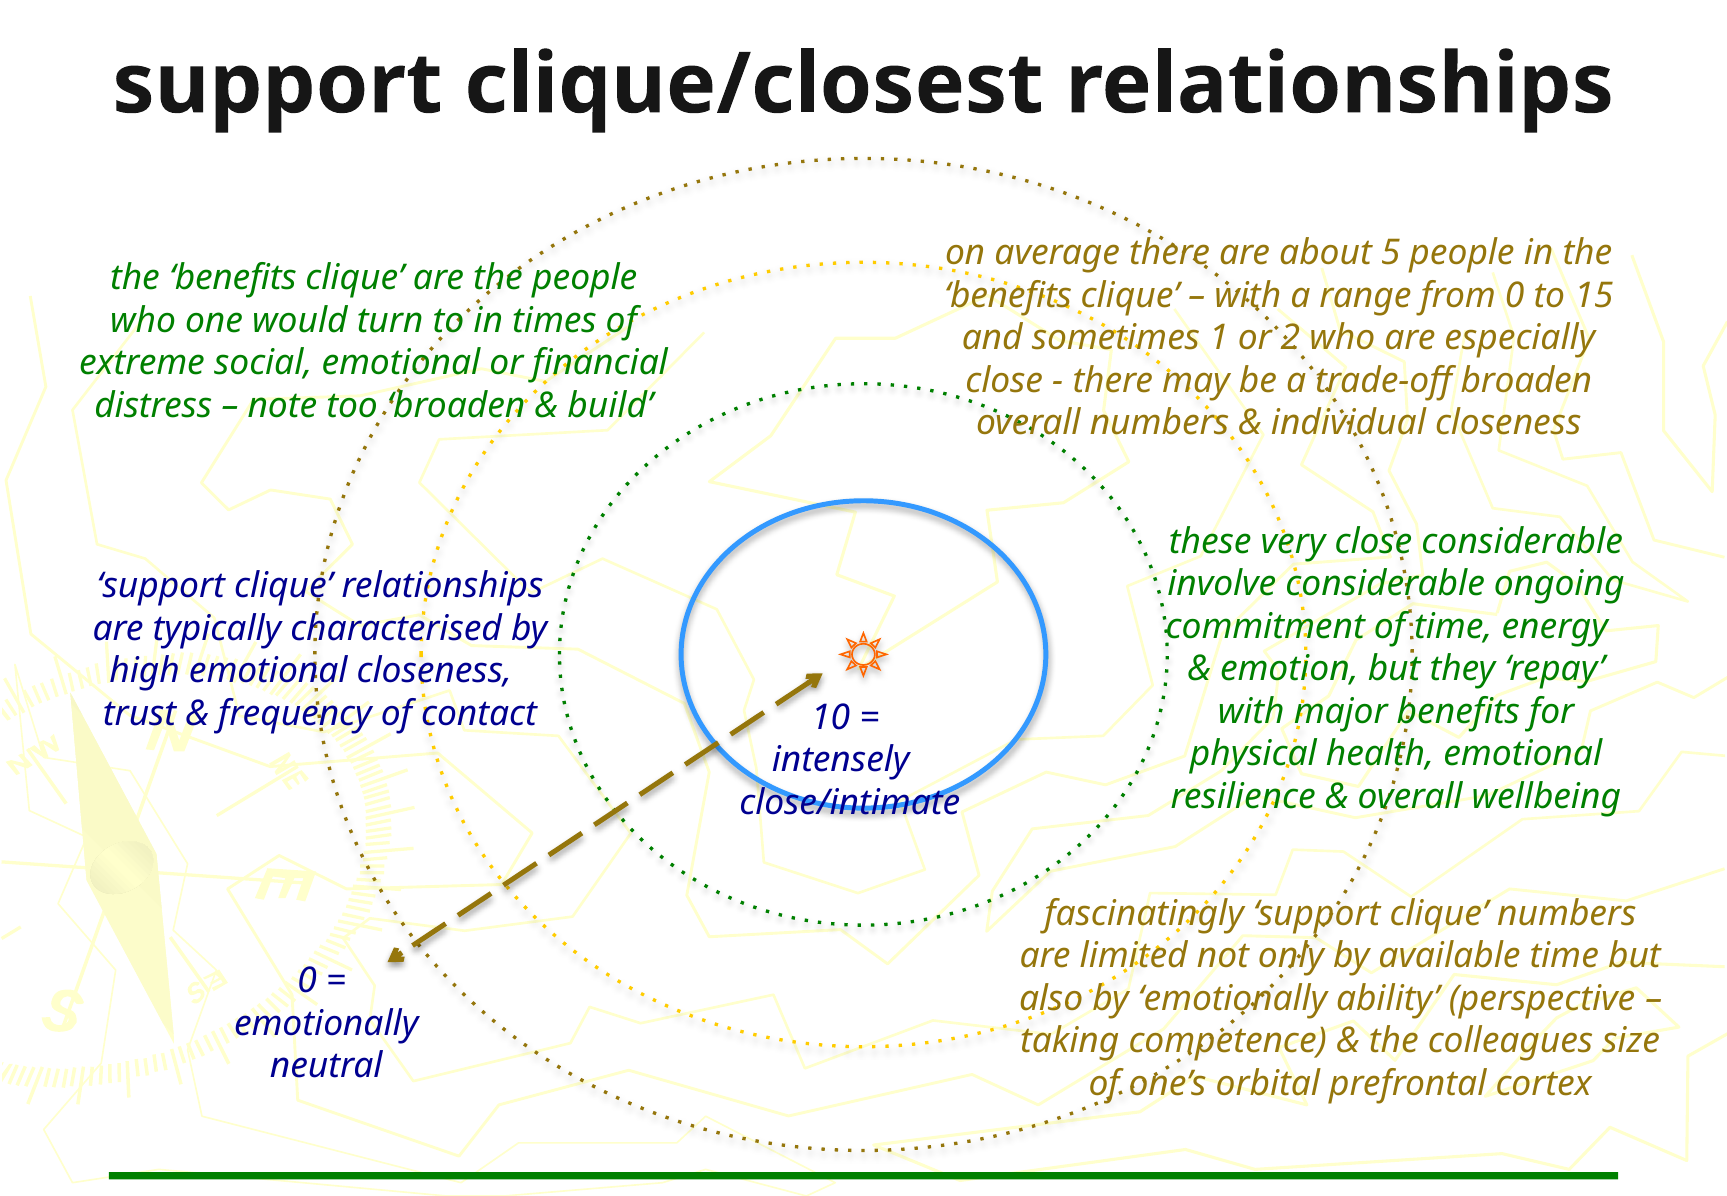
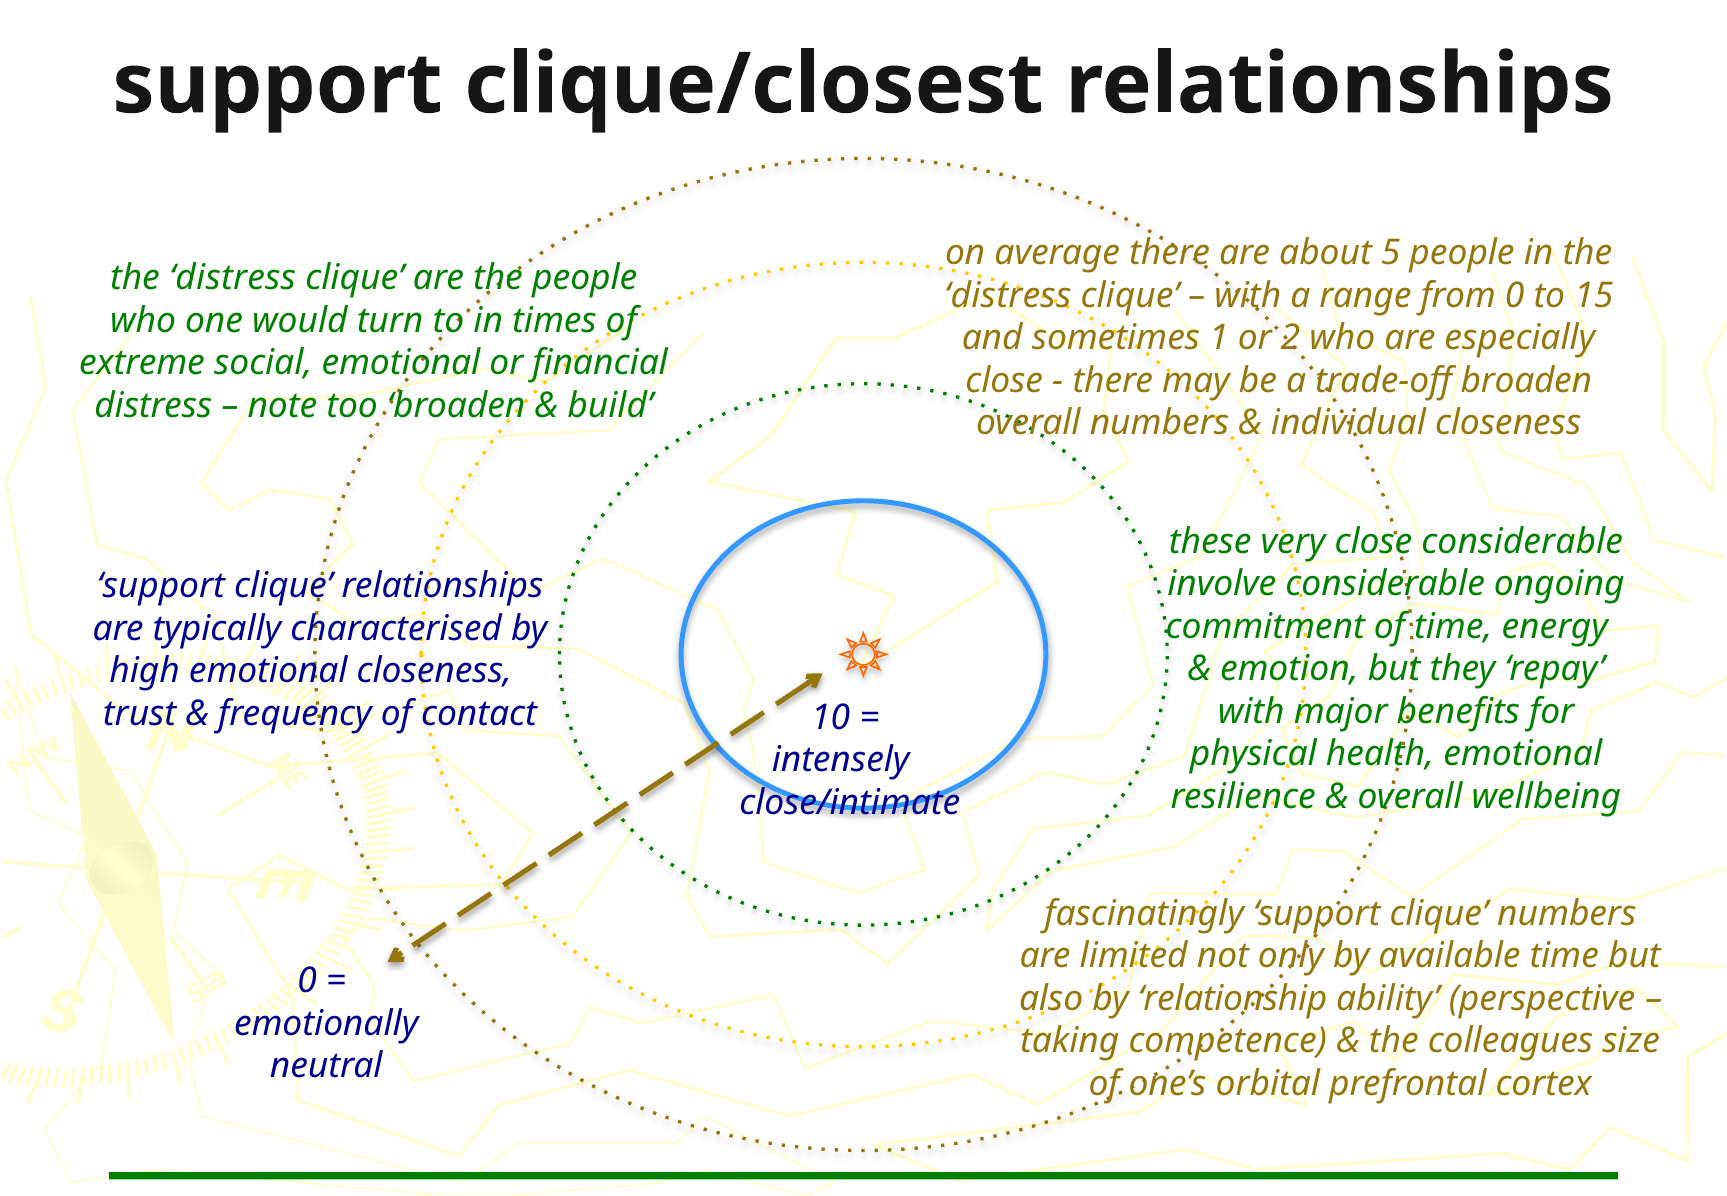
benefits at (233, 278): benefits -> distress
benefits at (1008, 295): benefits -> distress
by emotionally: emotionally -> relationship
